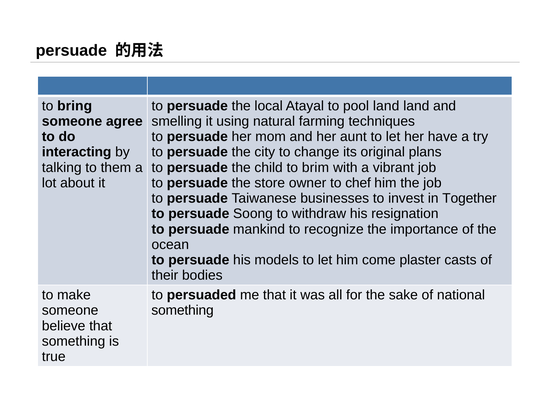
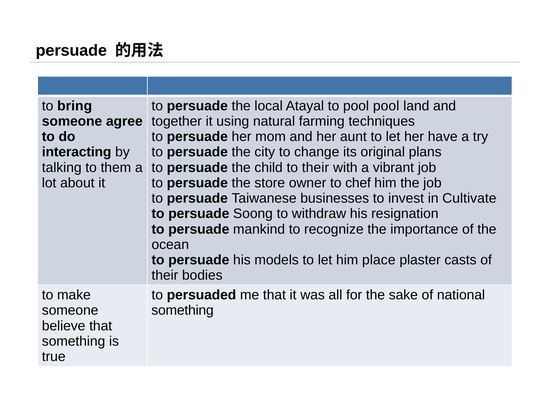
pool land: land -> pool
smelling: smelling -> together
to brim: brim -> their
Together: Together -> Cultivate
come: come -> place
